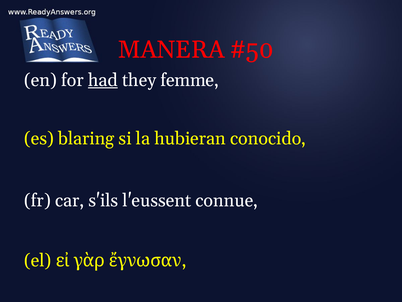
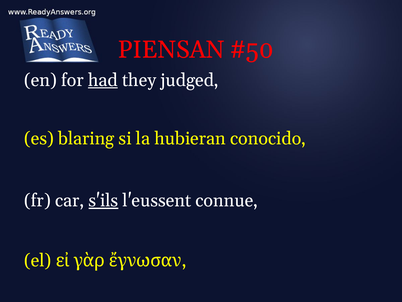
MANERA: MANERA -> PIENSAN
femme: femme -> judged
s'ils underline: none -> present
